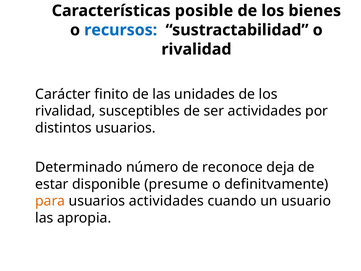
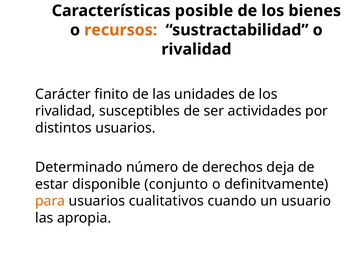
recursos colour: blue -> orange
reconoce: reconoce -> derechos
presume: presume -> conjunto
usuarios actividades: actividades -> cualitativos
